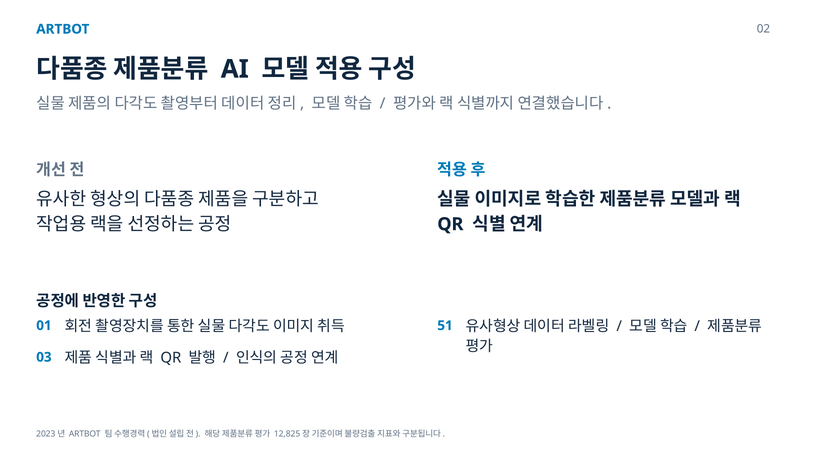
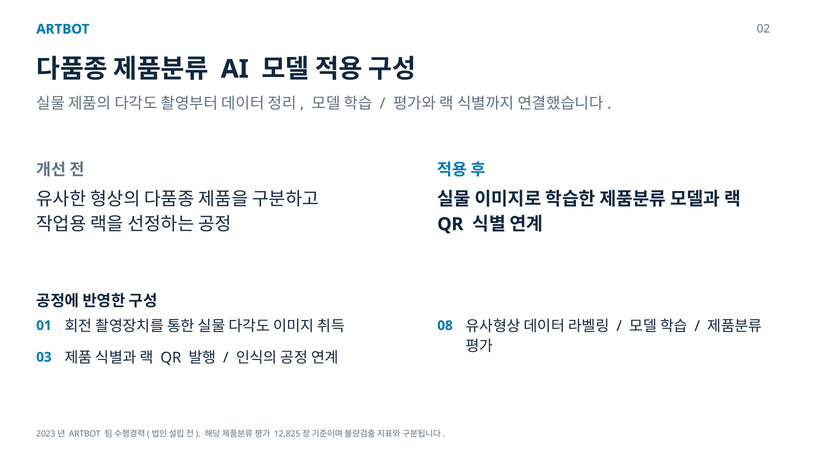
51: 51 -> 08
